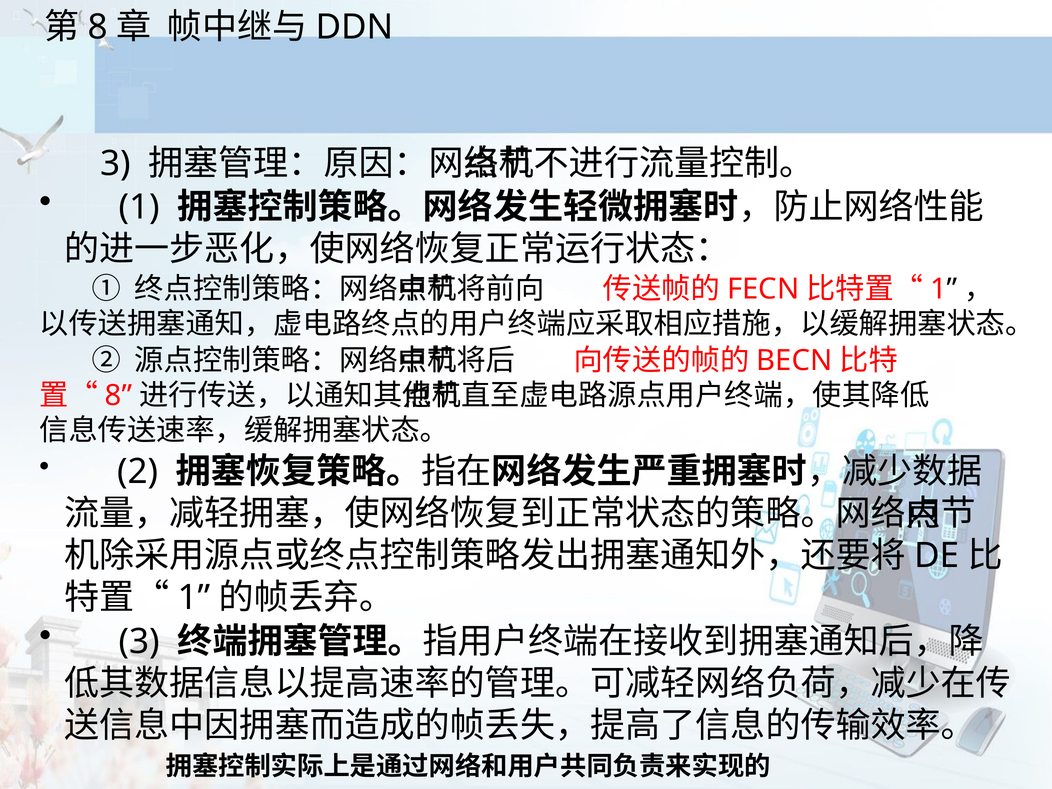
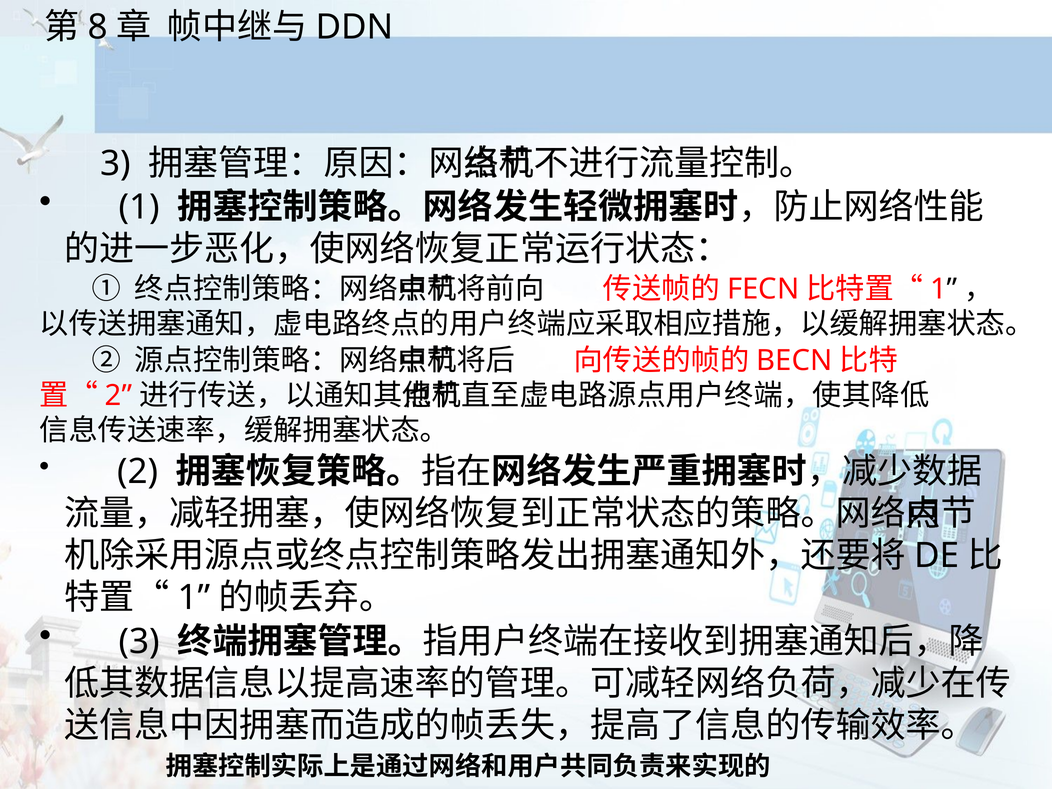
8 at (118, 396): 8 -> 2
